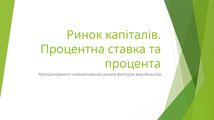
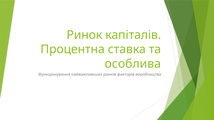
процента: процента -> особлива
